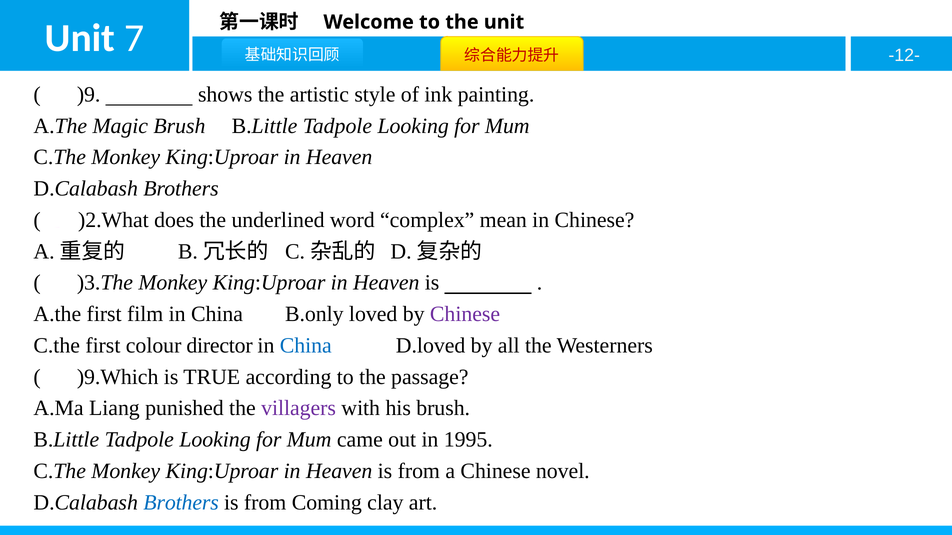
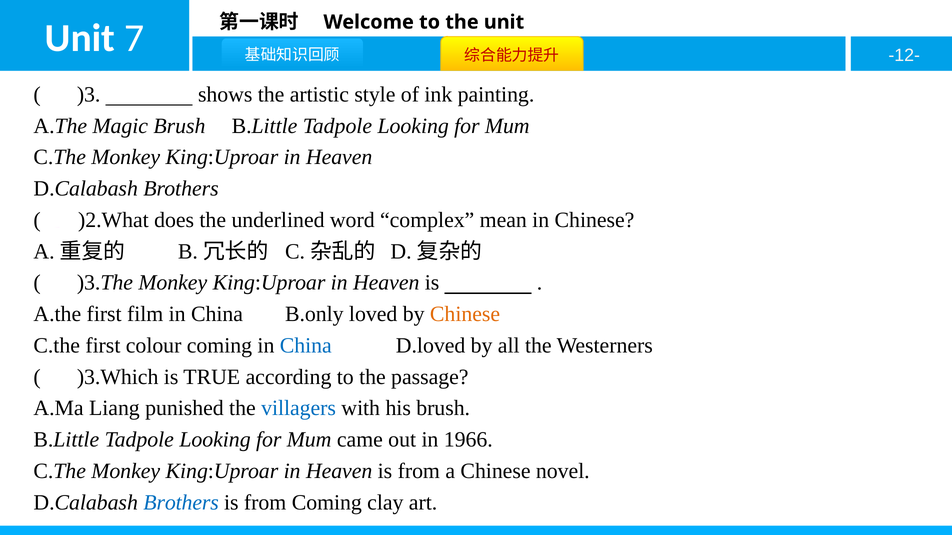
)9: )9 -> )3
Chinese at (465, 314) colour: purple -> orange
colour director: director -> coming
)9.Which: )9.Which -> )3.Which
villagers colour: purple -> blue
1995: 1995 -> 1966
